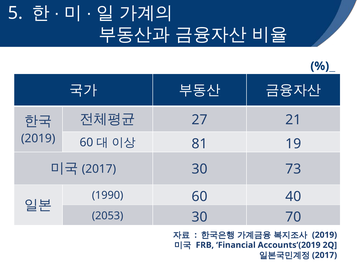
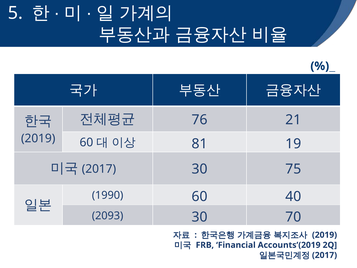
27: 27 -> 76
73: 73 -> 75
2053: 2053 -> 2093
